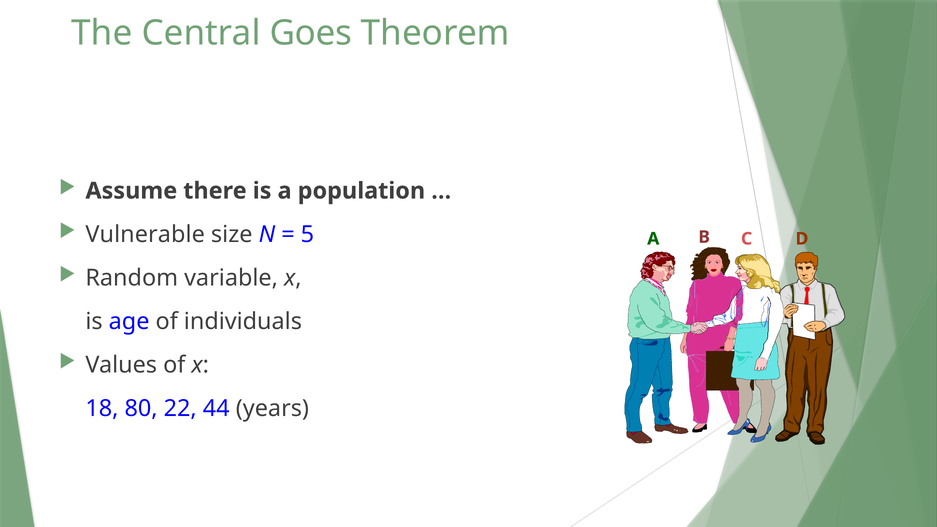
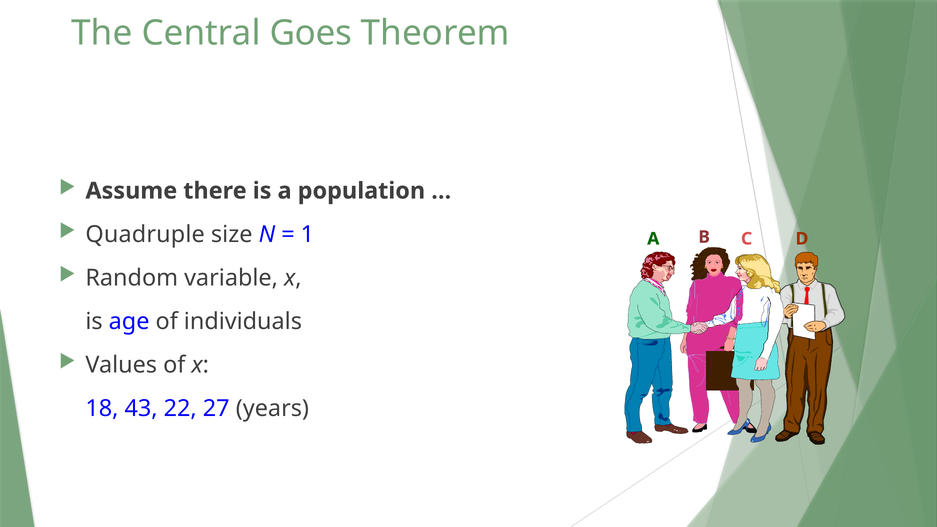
Vulnerable: Vulnerable -> Quadruple
5: 5 -> 1
80: 80 -> 43
44: 44 -> 27
